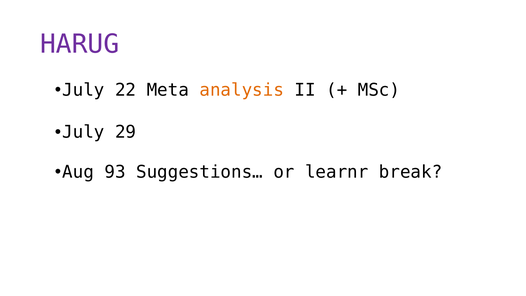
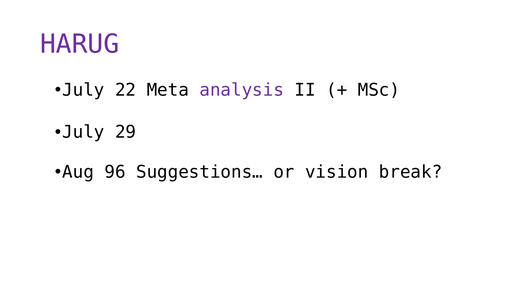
analysis colour: orange -> purple
93: 93 -> 96
learnr: learnr -> vision
